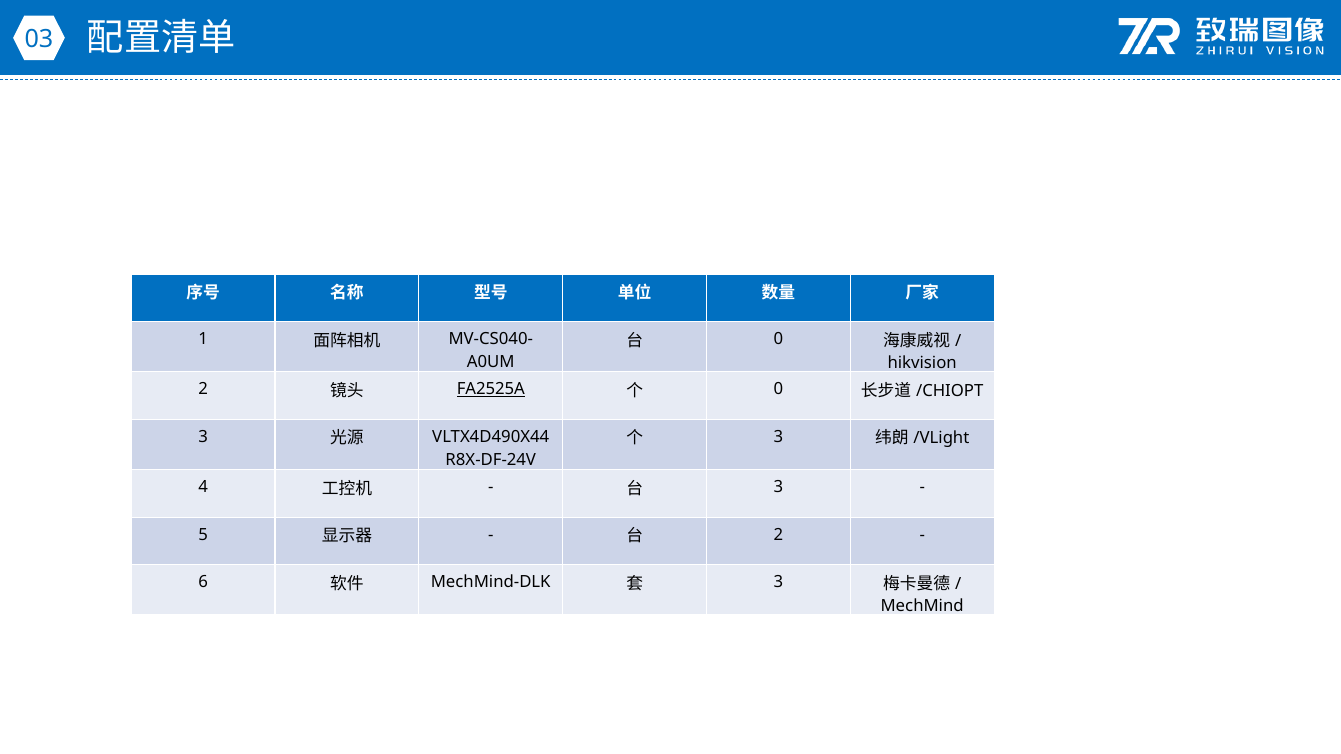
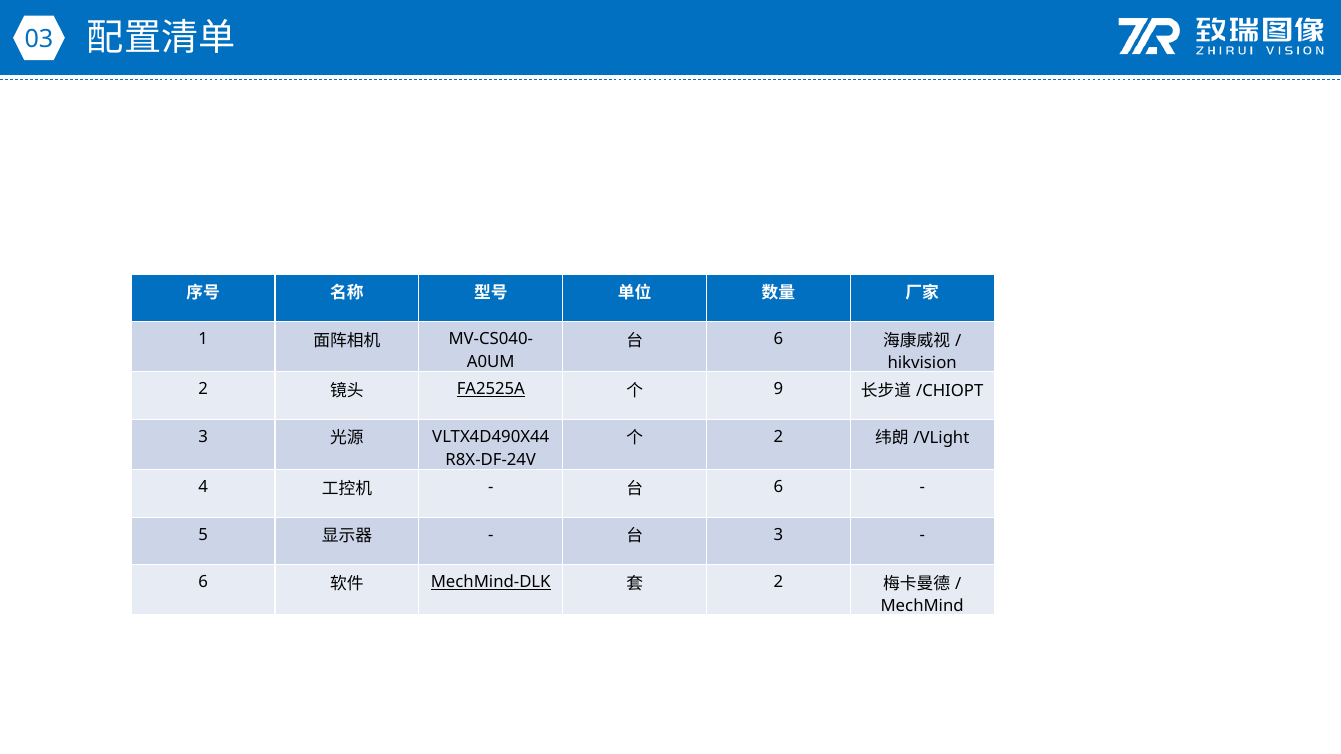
0 at (778, 339): 0 -> 6
0 at (778, 389): 0 -> 9
3 at (778, 437): 3 -> 2
3 at (778, 487): 3 -> 6
2 at (778, 535): 2 -> 3
MechMind-DLK underline: none -> present
3 at (778, 582): 3 -> 2
